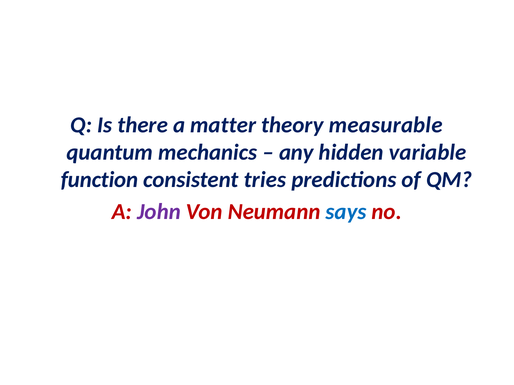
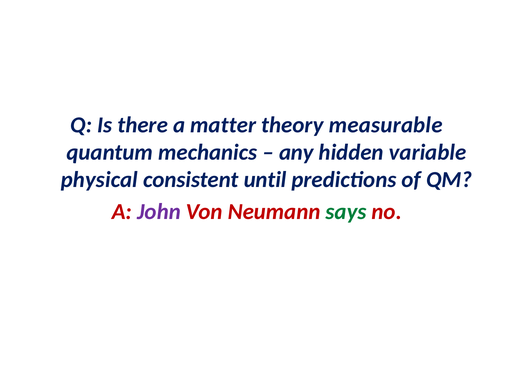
function: function -> physical
tries: tries -> until
says colour: blue -> green
